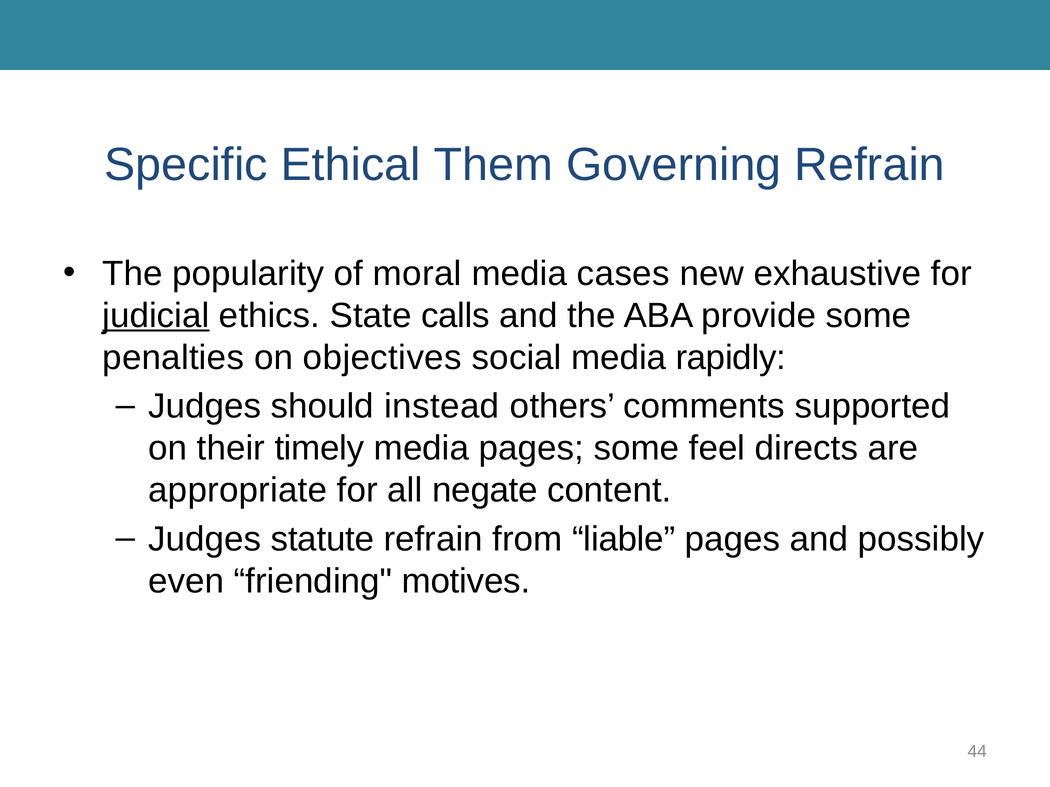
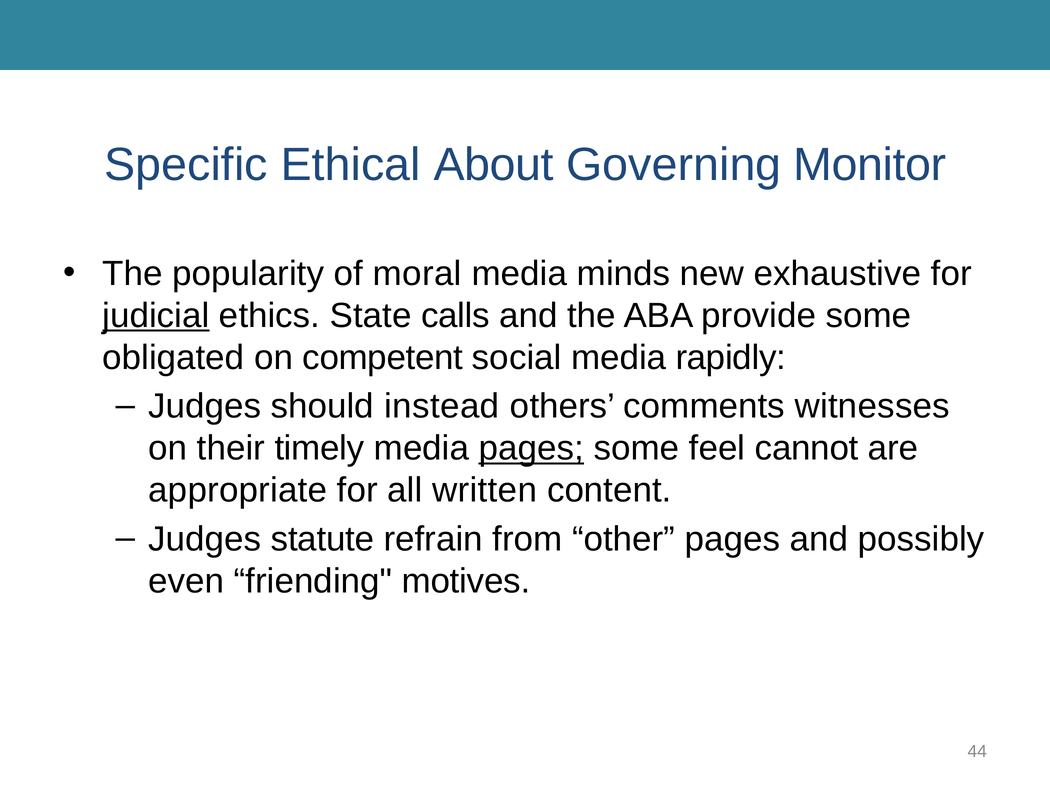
Them: Them -> About
Governing Refrain: Refrain -> Monitor
cases: cases -> minds
penalties: penalties -> obligated
objectives: objectives -> competent
supported: supported -> witnesses
pages at (531, 449) underline: none -> present
directs: directs -> cannot
negate: negate -> written
liable: liable -> other
